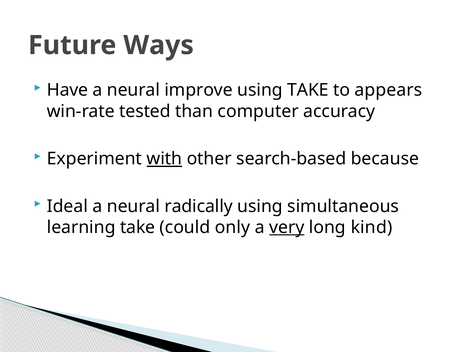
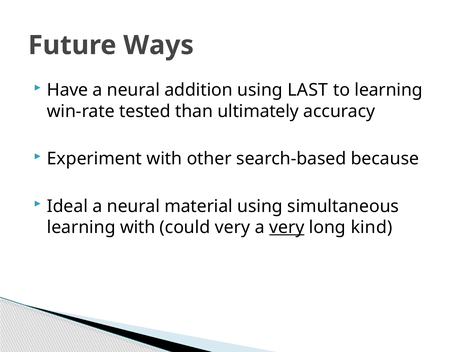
improve: improve -> addition
using TAKE: TAKE -> LAST
to appears: appears -> learning
computer: computer -> ultimately
with at (164, 159) underline: present -> none
radically: radically -> material
learning take: take -> with
could only: only -> very
